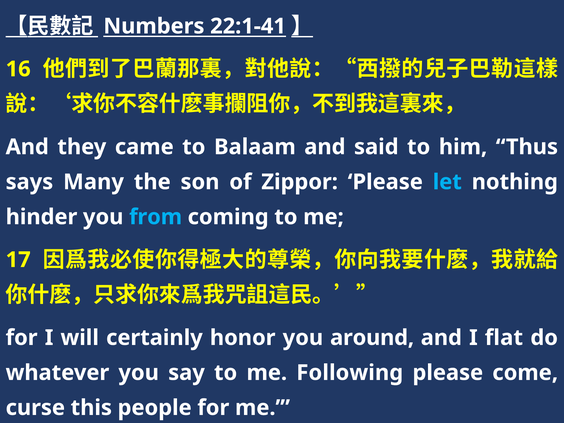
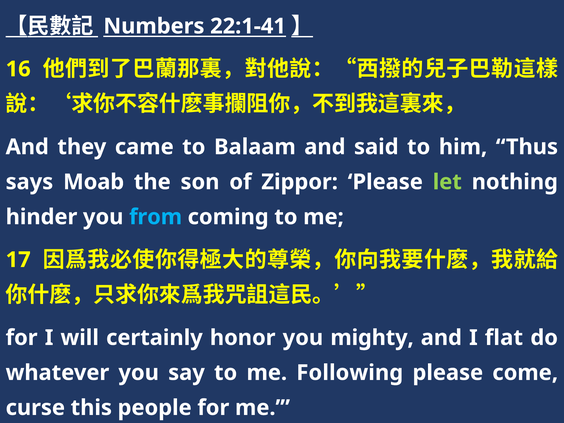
Many: Many -> Moab
let colour: light blue -> light green
around: around -> mighty
